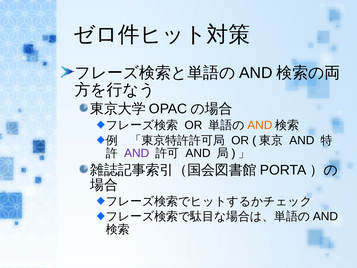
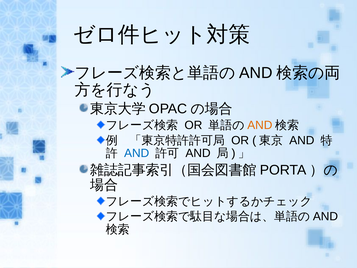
AND at (137, 153) colour: purple -> blue
